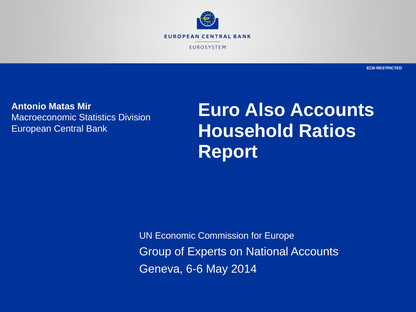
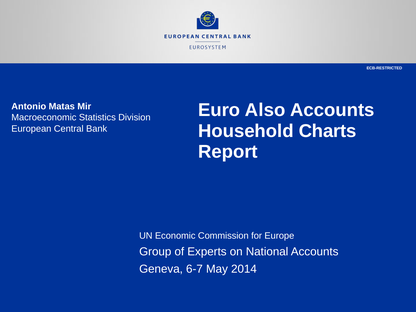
Ratios: Ratios -> Charts
6-6: 6-6 -> 6-7
